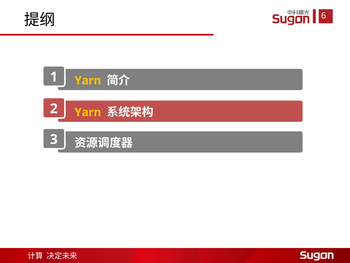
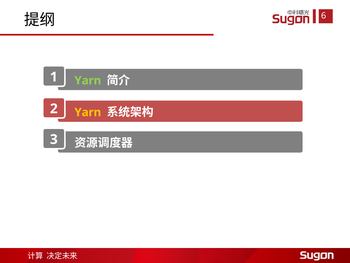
Yarn at (88, 80) colour: yellow -> light green
